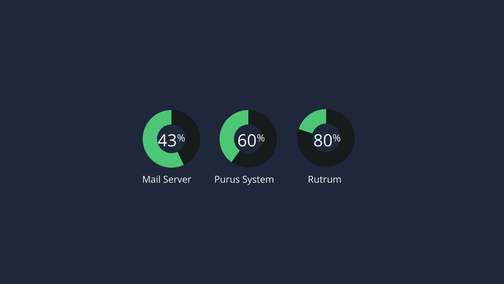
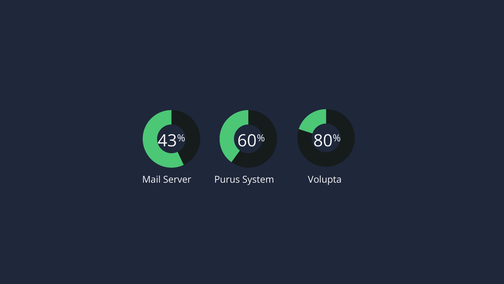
Rutrum: Rutrum -> Volupta
